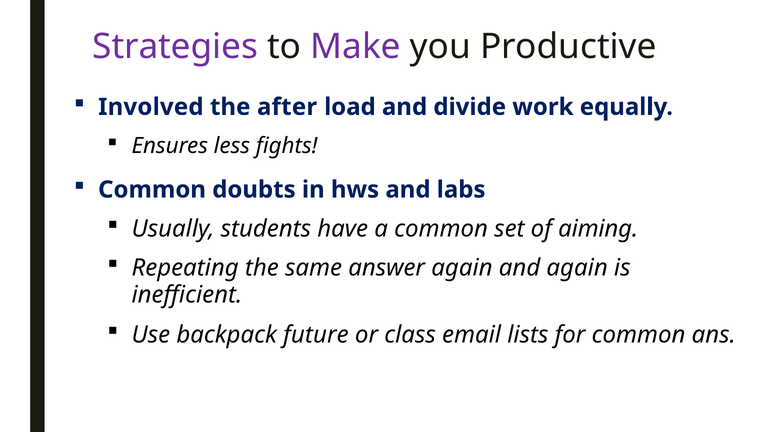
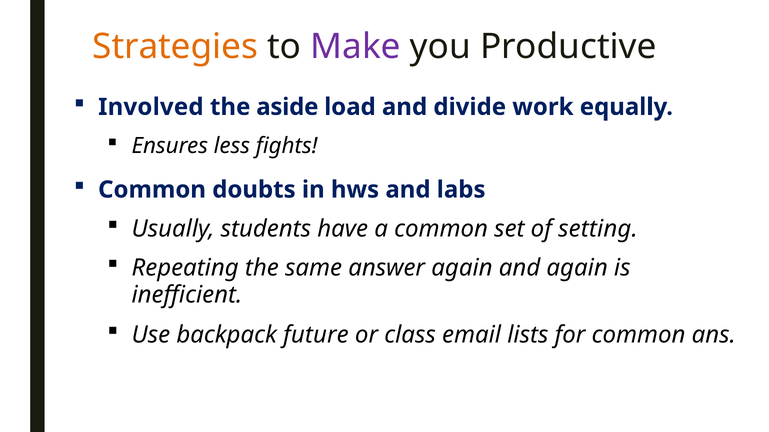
Strategies colour: purple -> orange
after: after -> aside
aiming: aiming -> setting
